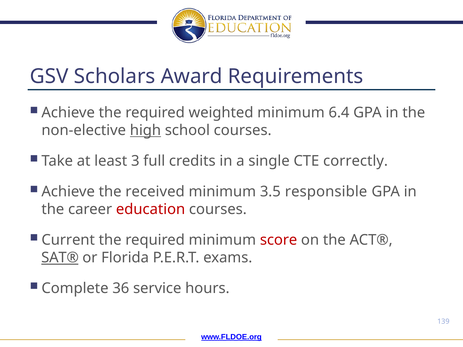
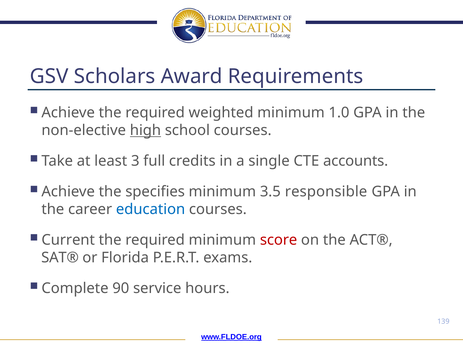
6.4: 6.4 -> 1.0
correctly: correctly -> accounts
received: received -> specifies
education colour: red -> blue
SAT® underline: present -> none
36: 36 -> 90
